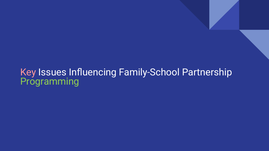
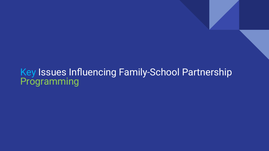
Key colour: pink -> light blue
